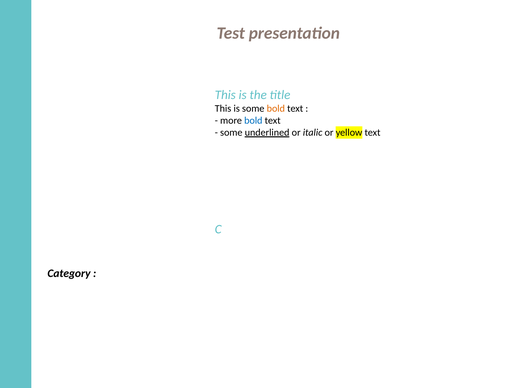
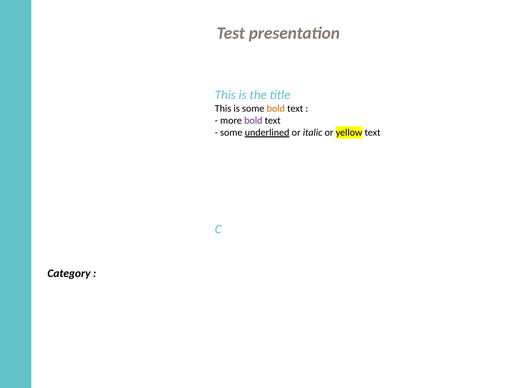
bold at (253, 121) colour: blue -> purple
